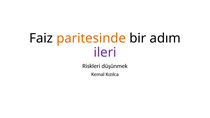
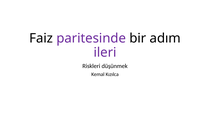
paritesinde colour: orange -> purple
